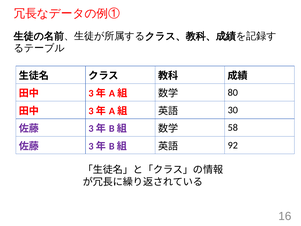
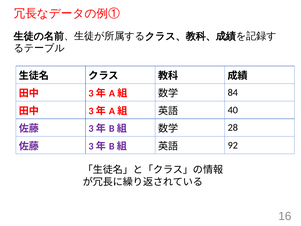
80: 80 -> 84
30: 30 -> 40
58: 58 -> 28
